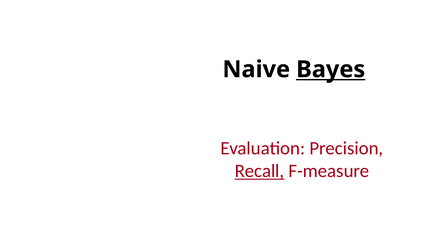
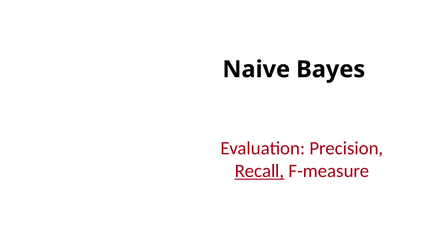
Bayes underline: present -> none
